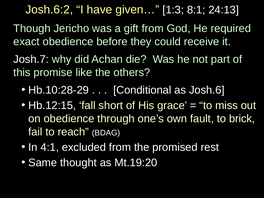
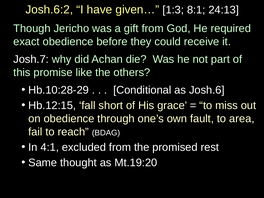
brick: brick -> area
